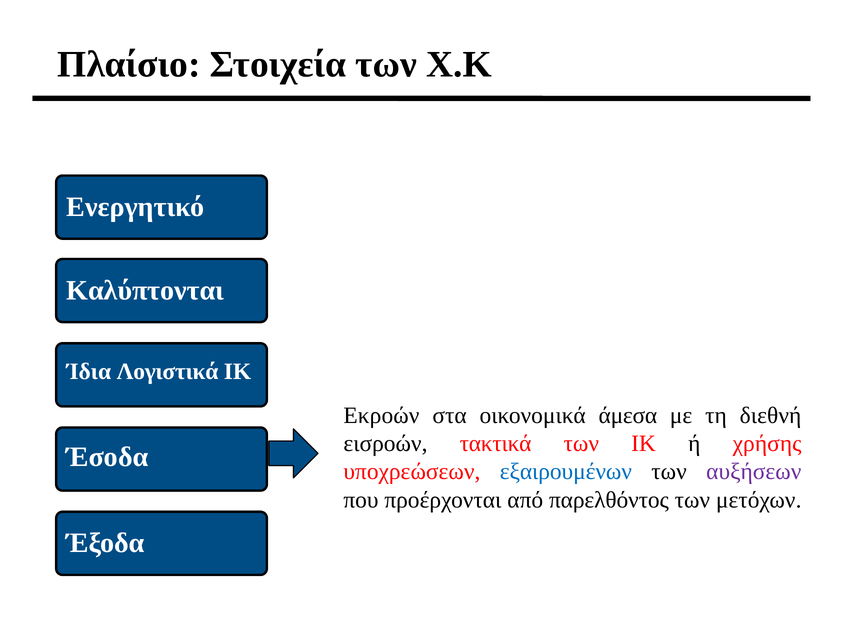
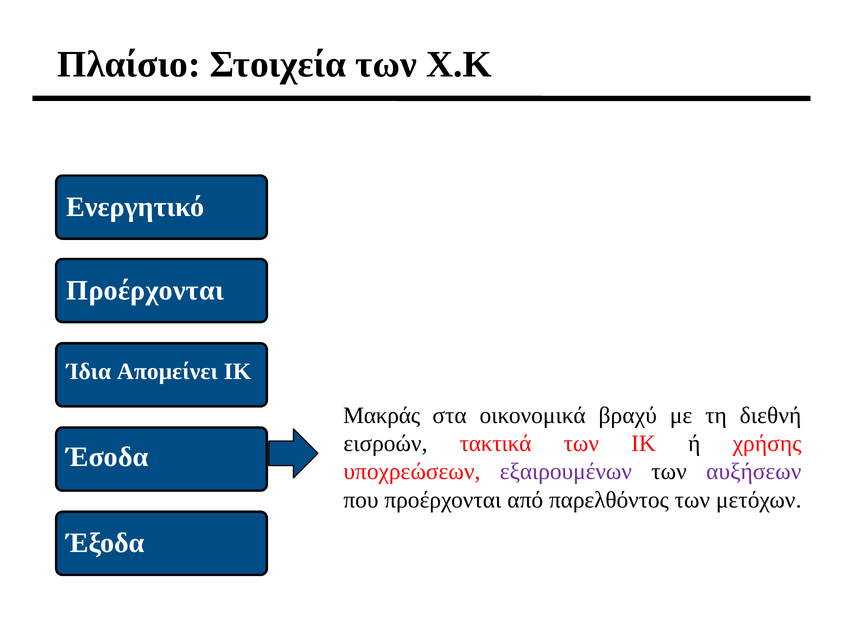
Καλύπτονται at (145, 290): Καλύπτονται -> Προέρχονται
Λογιστικά: Λογιστικά -> Απομείνει
Εκροών: Εκροών -> Μακράς
άμεσα: άμεσα -> βραχύ
εξαιρουμένων colour: blue -> purple
